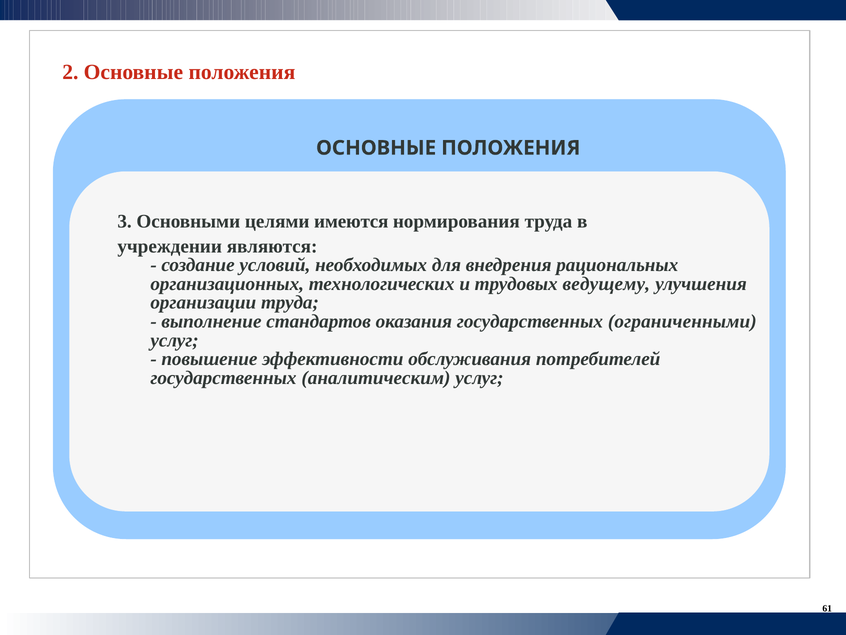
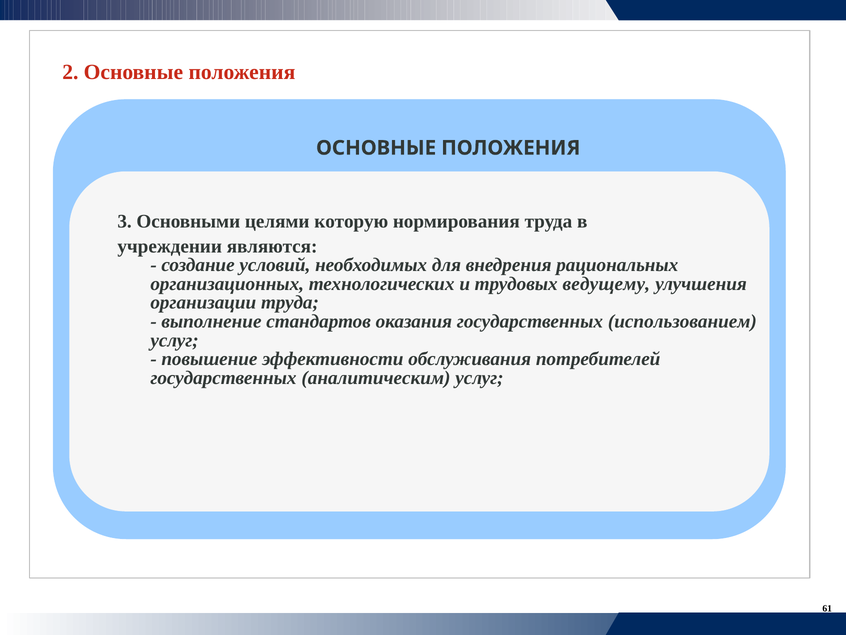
имеются: имеются -> которую
ограниченными: ограниченными -> использованием
